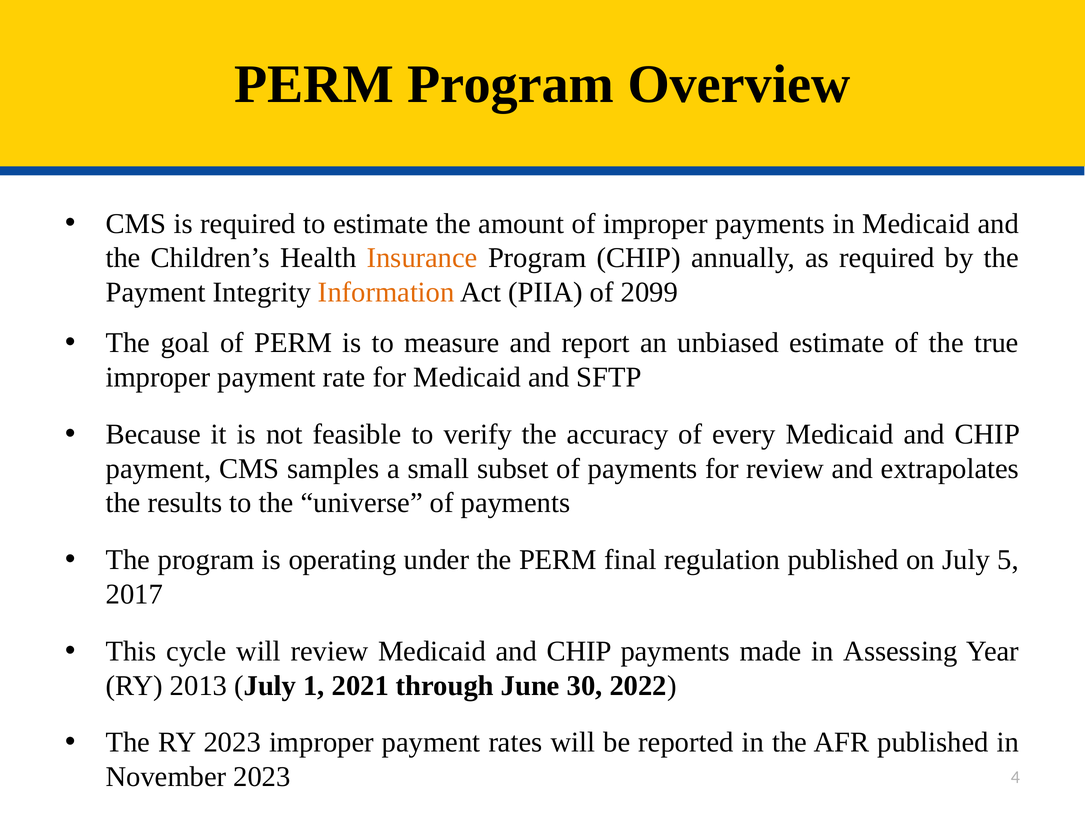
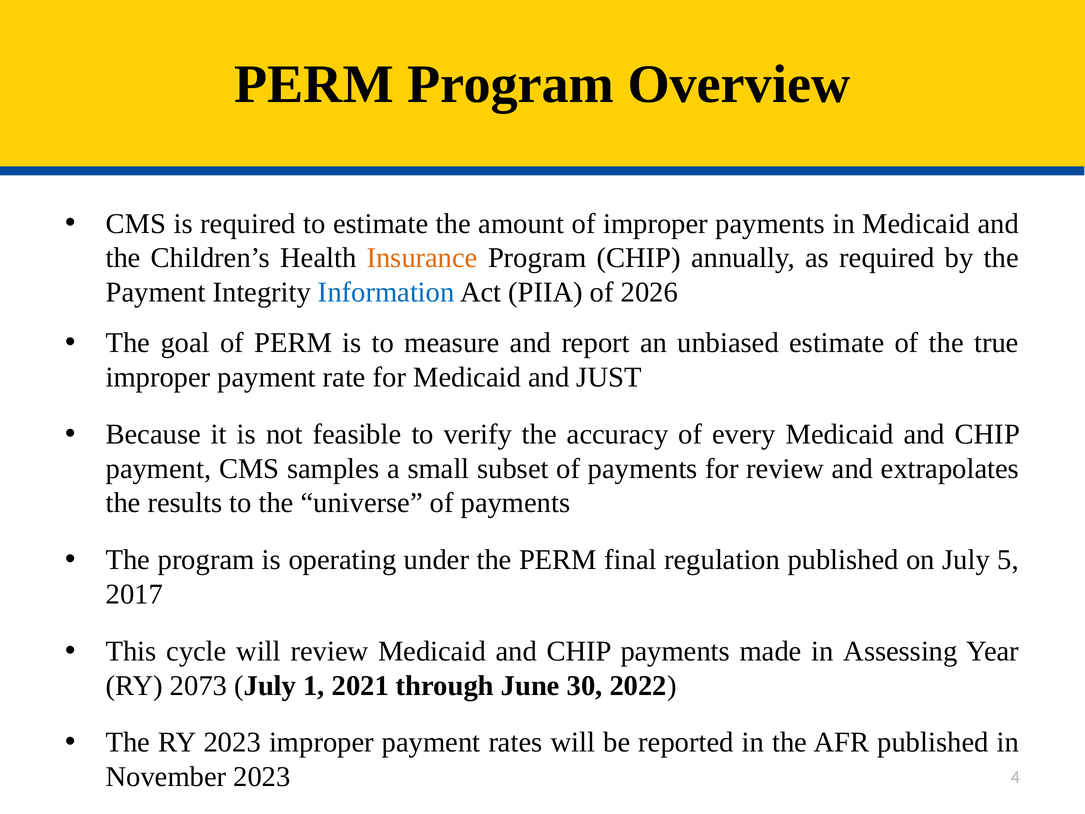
Information colour: orange -> blue
2099: 2099 -> 2026
SFTP: SFTP -> JUST
2013: 2013 -> 2073
